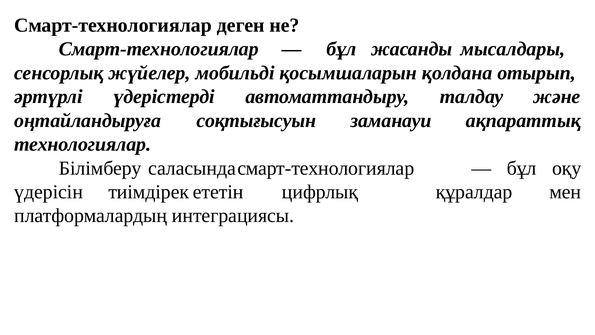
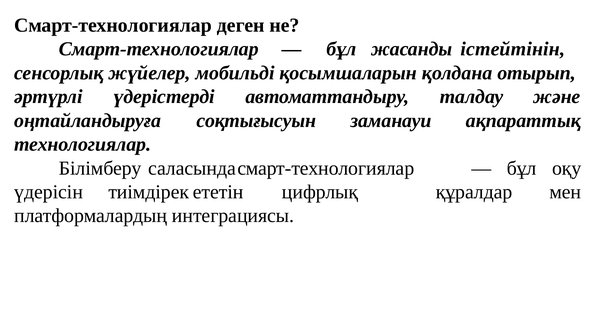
мысалдары: мысалдары -> істейтінін
